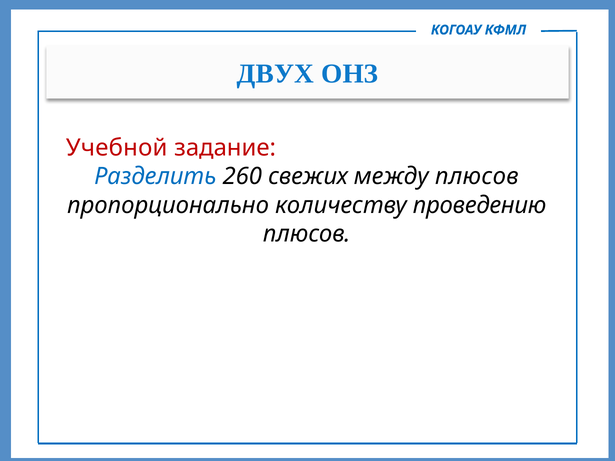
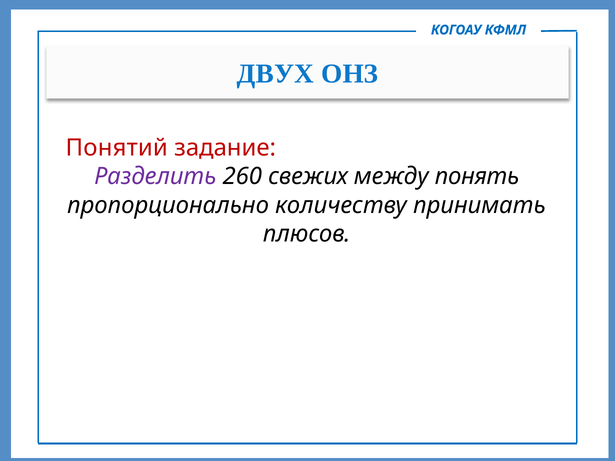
Учебной: Учебной -> Понятий
Разделить colour: blue -> purple
между плюсов: плюсов -> понять
проведению: проведению -> принимать
